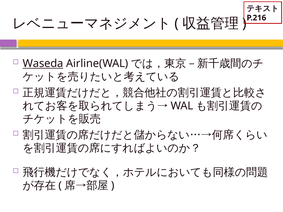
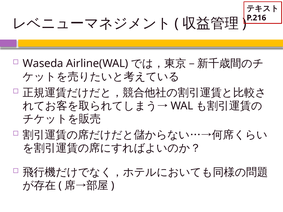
Waseda underline: present -> none
